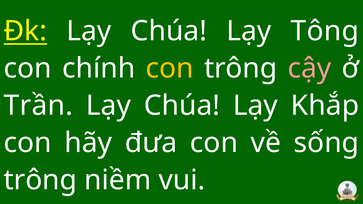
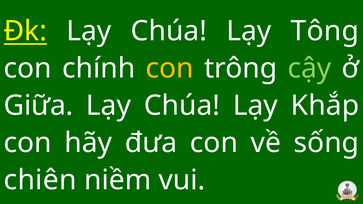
cậy colour: pink -> light green
Trần: Trần -> Giữa
trông at (40, 180): trông -> chiên
